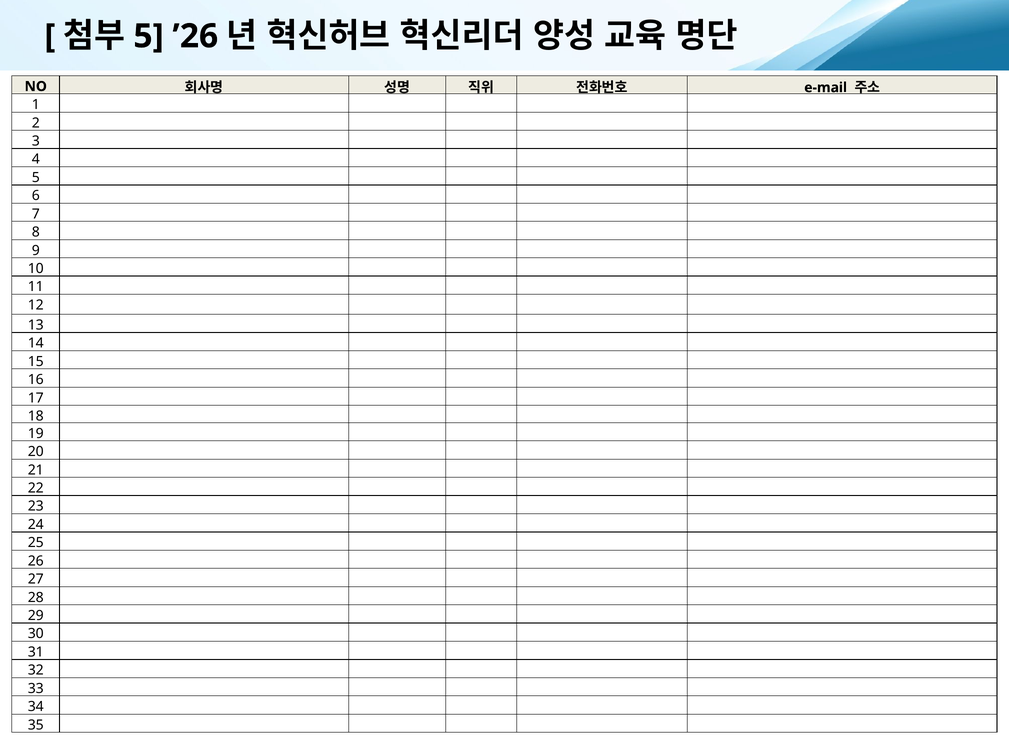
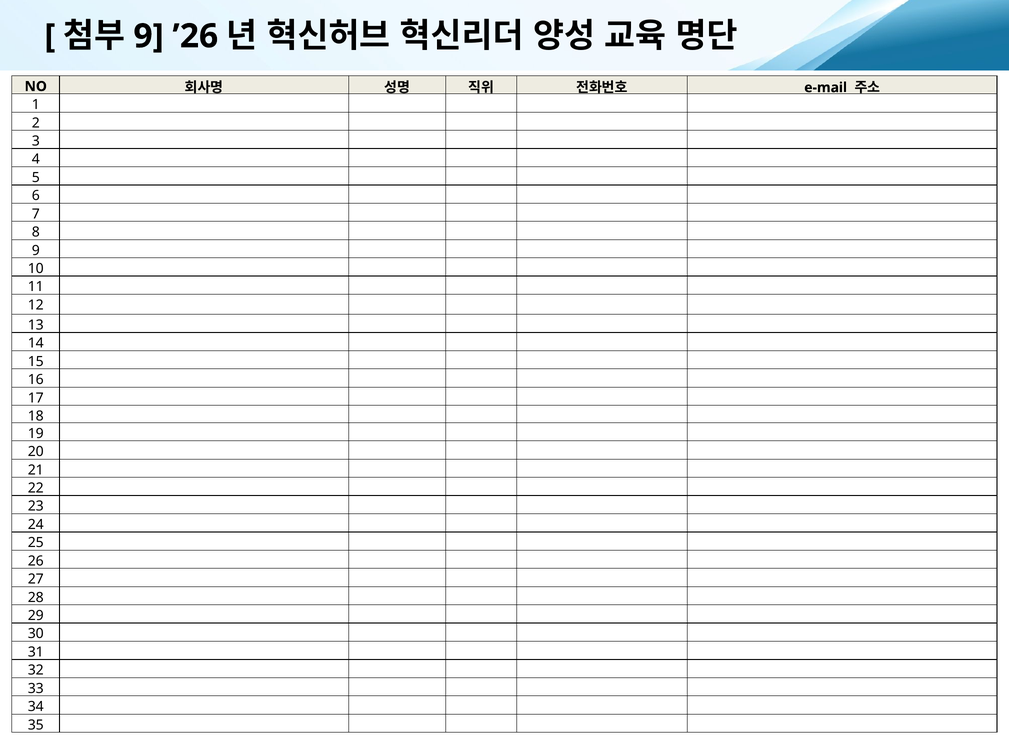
5 at (149, 36): 5 -> 9
